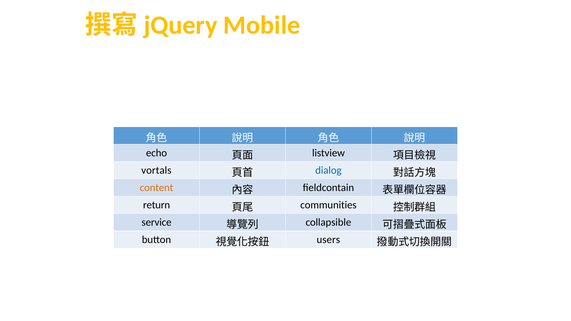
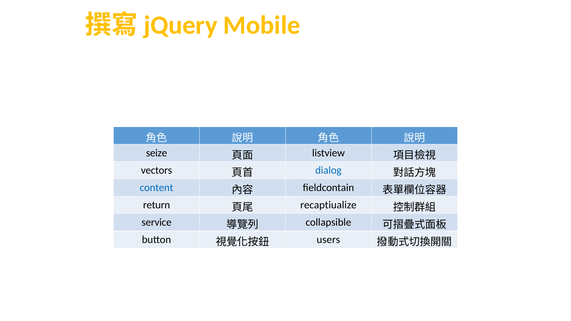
echo: echo -> seize
vortals: vortals -> vectors
content colour: orange -> blue
communities: communities -> recaptiualize
